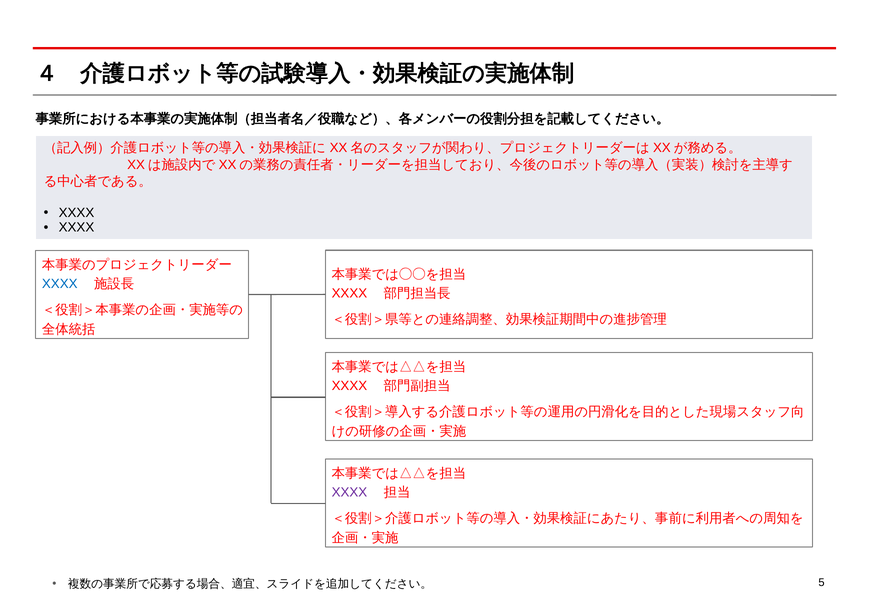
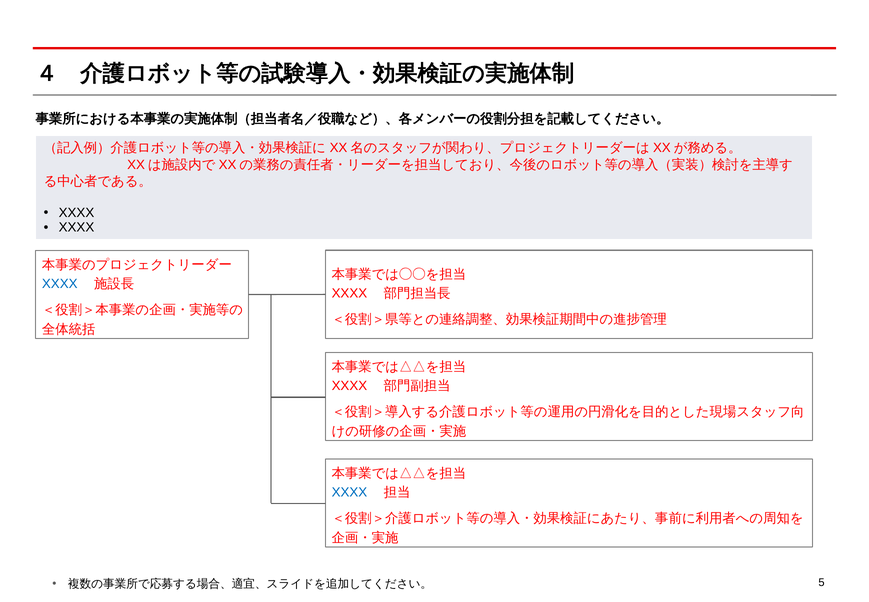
XXXX at (349, 492) colour: purple -> blue
